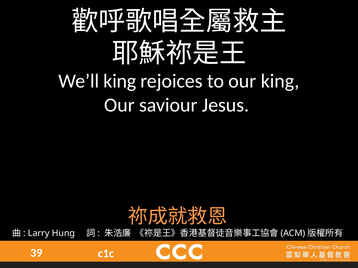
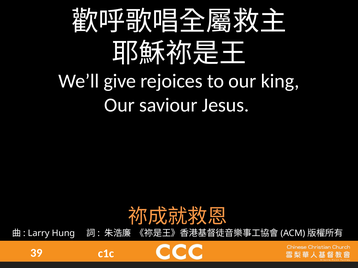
We’ll king: king -> give
